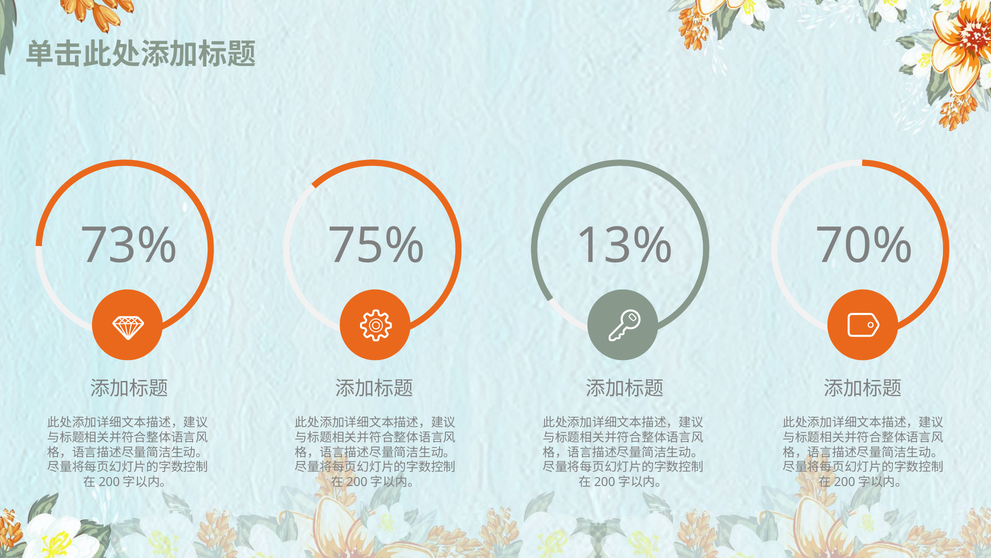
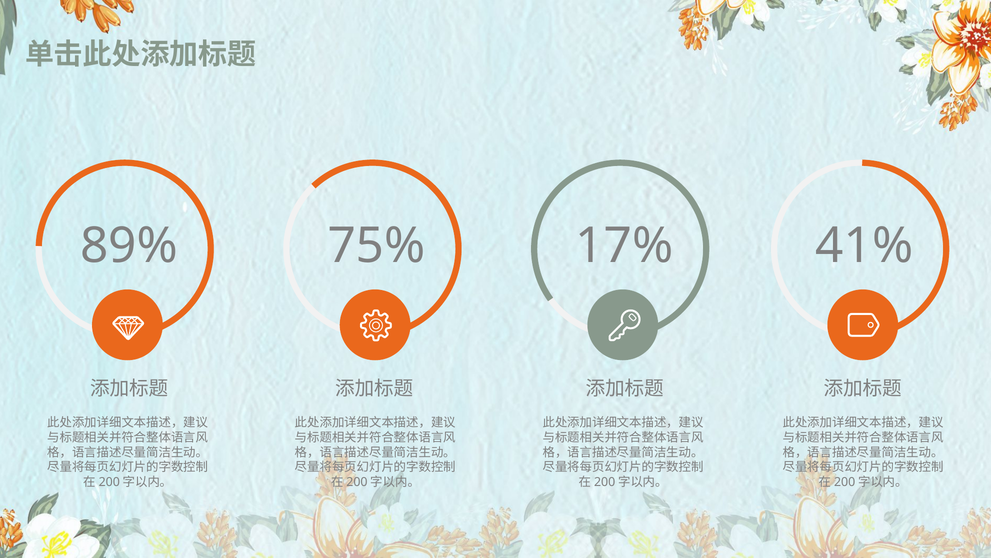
73%: 73% -> 89%
13%: 13% -> 17%
70%: 70% -> 41%
